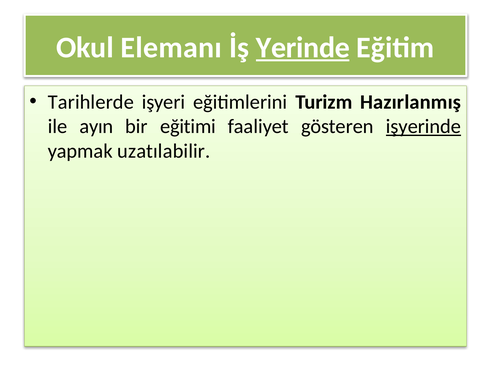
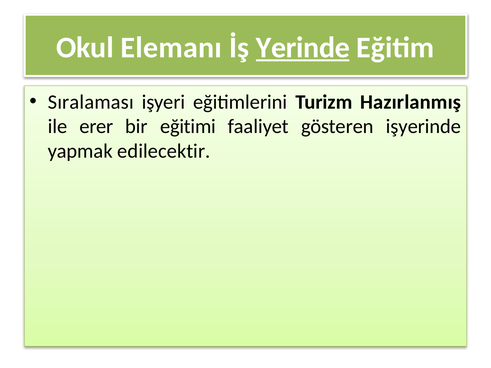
Tarihlerde: Tarihlerde -> Sıralaması
ayın: ayın -> erer
işyerinde underline: present -> none
uzatılabilir: uzatılabilir -> edilecektir
